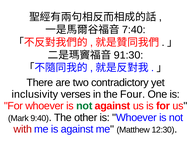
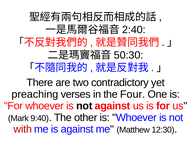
7:40: 7:40 -> 2:40
91:30: 91:30 -> 50:30
inclusivity: inclusivity -> preaching
not at (84, 106) colour: green -> black
